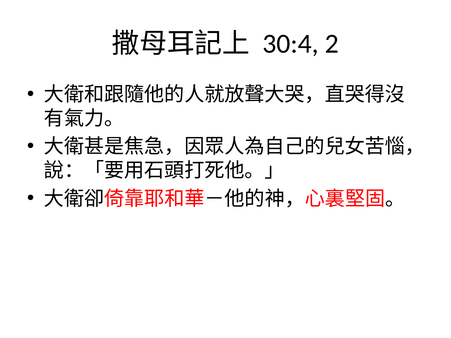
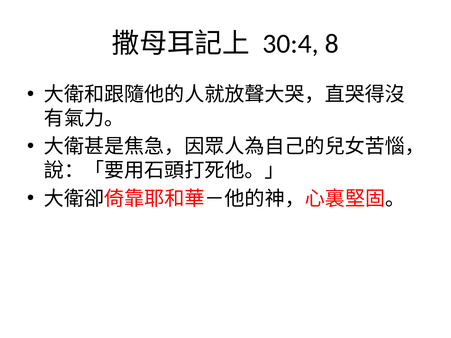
2: 2 -> 8
